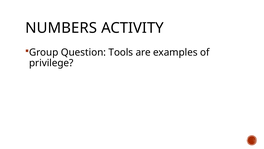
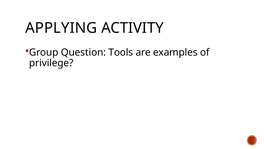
NUMBERS: NUMBERS -> APPLYING
